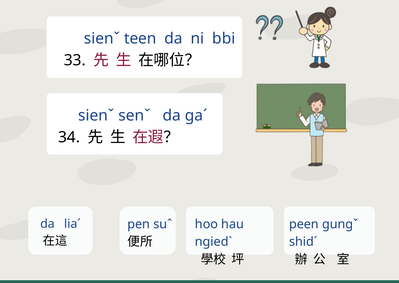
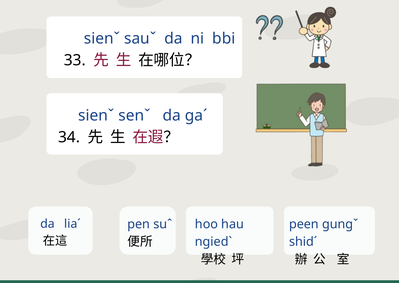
teen: teen -> sauˇ
